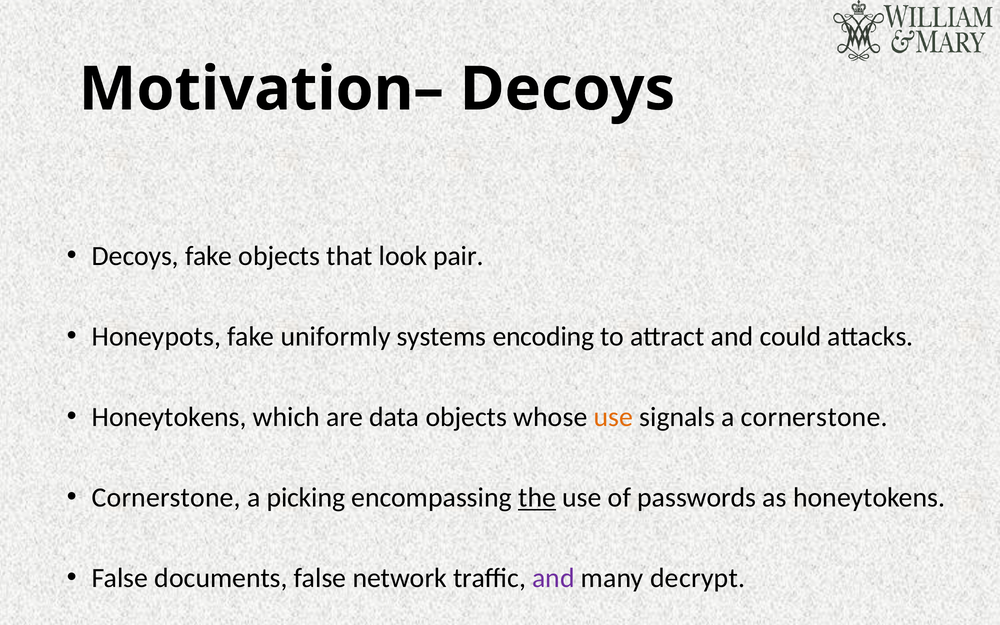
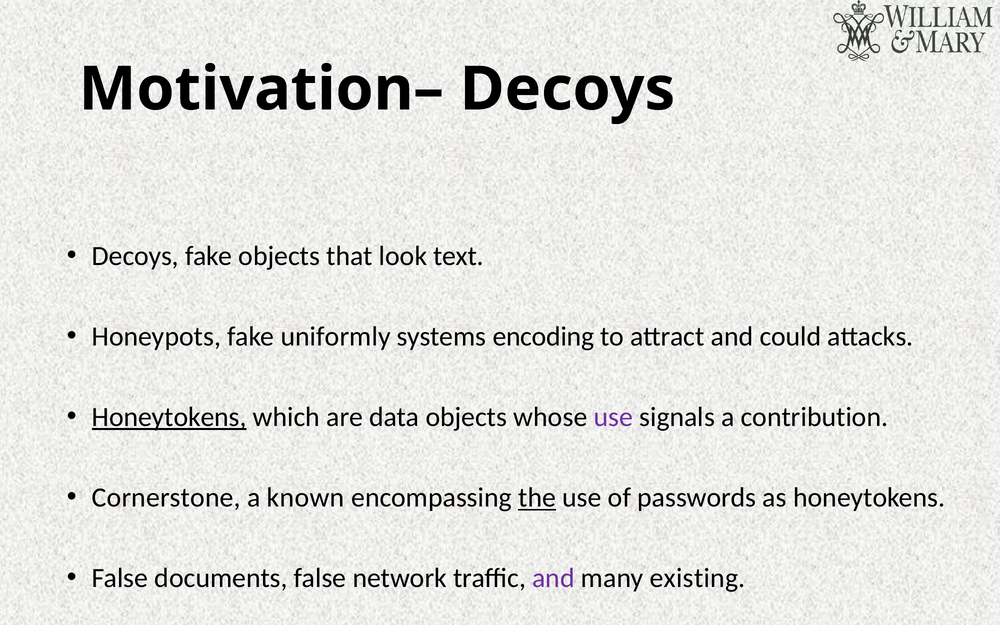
pair: pair -> text
Honeytokens at (169, 417) underline: none -> present
use at (613, 417) colour: orange -> purple
a cornerstone: cornerstone -> contribution
picking: picking -> known
decrypt: decrypt -> existing
